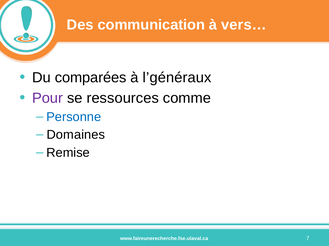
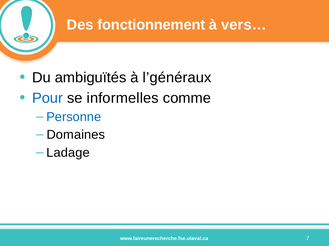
communication: communication -> fonctionnement
comparées: comparées -> ambiguïtés
Pour colour: purple -> blue
ressources: ressources -> informelles
Remise: Remise -> Ladage
